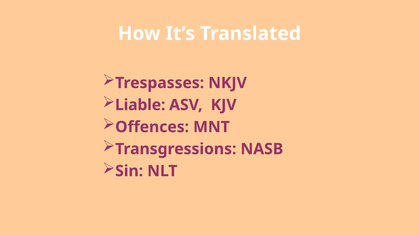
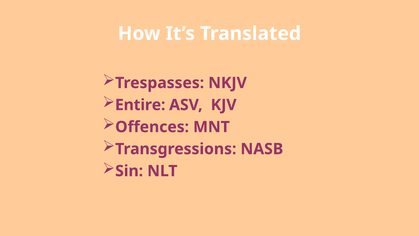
Liable: Liable -> Entire
